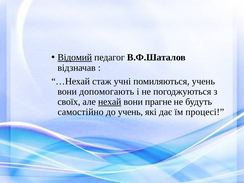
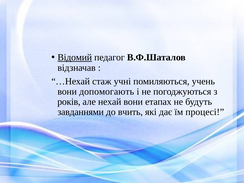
своїх: своїх -> років
нехай underline: present -> none
прагне: прагне -> етапах
самостійно: самостійно -> завданнями
до учень: учень -> вчить
